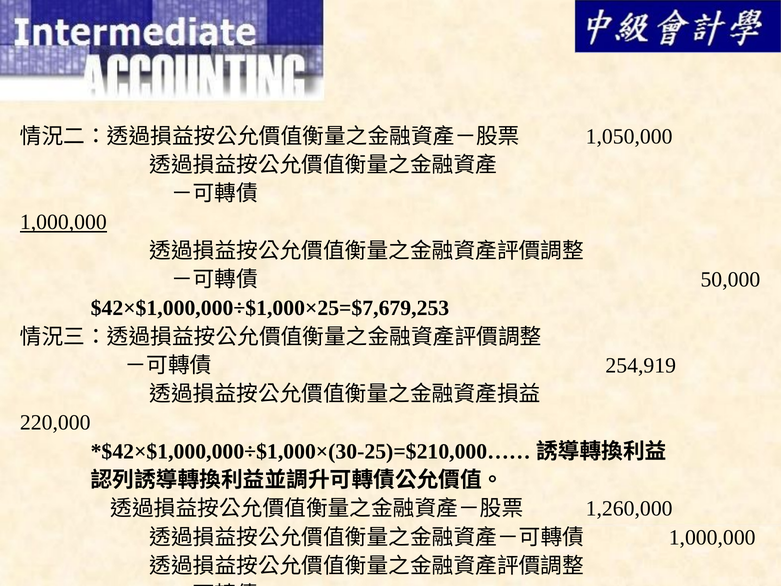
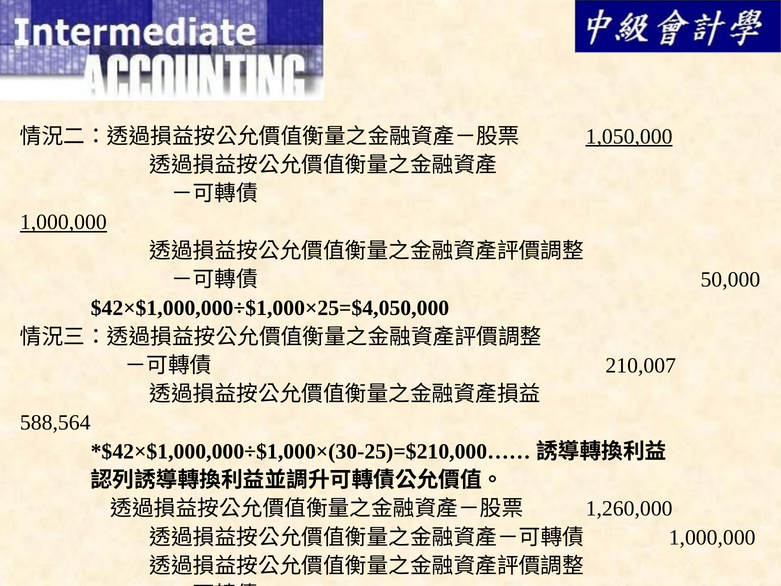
1,050,000 underline: none -> present
$42×$1,000,000÷$1,000×25=$7,679,253: $42×$1,000,000÷$1,000×25=$7,679,253 -> $42×$1,000,000÷$1,000×25=$4,050,000
254,919: 254,919 -> 210,007
220,000: 220,000 -> 588,564
